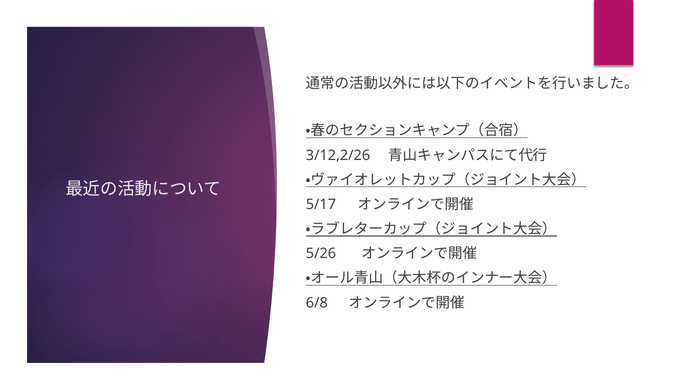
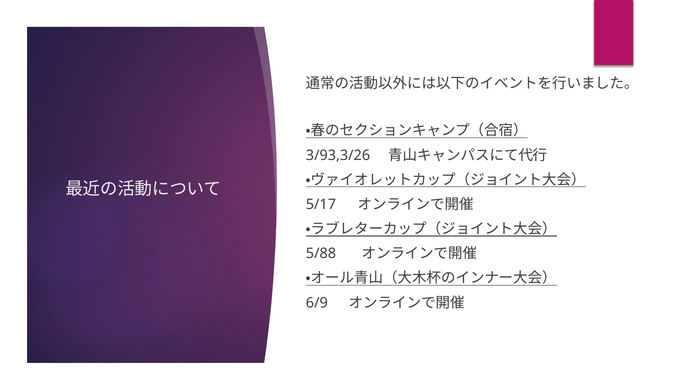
3/12,2/26: 3/12,2/26 -> 3/93,3/26
5/26: 5/26 -> 5/88
6/8: 6/8 -> 6/9
